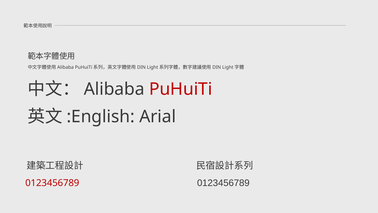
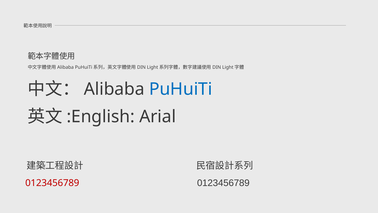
PuHuiTi at (181, 89) colour: red -> blue
